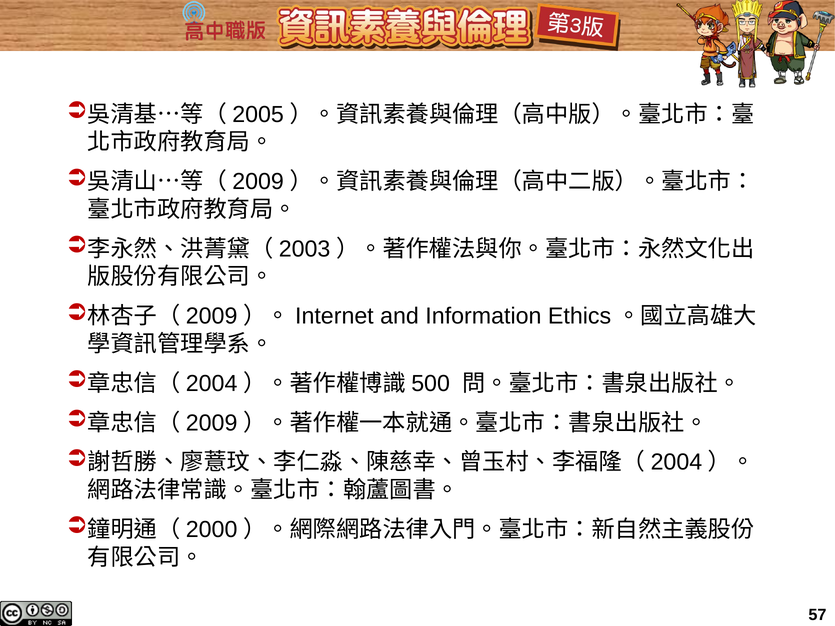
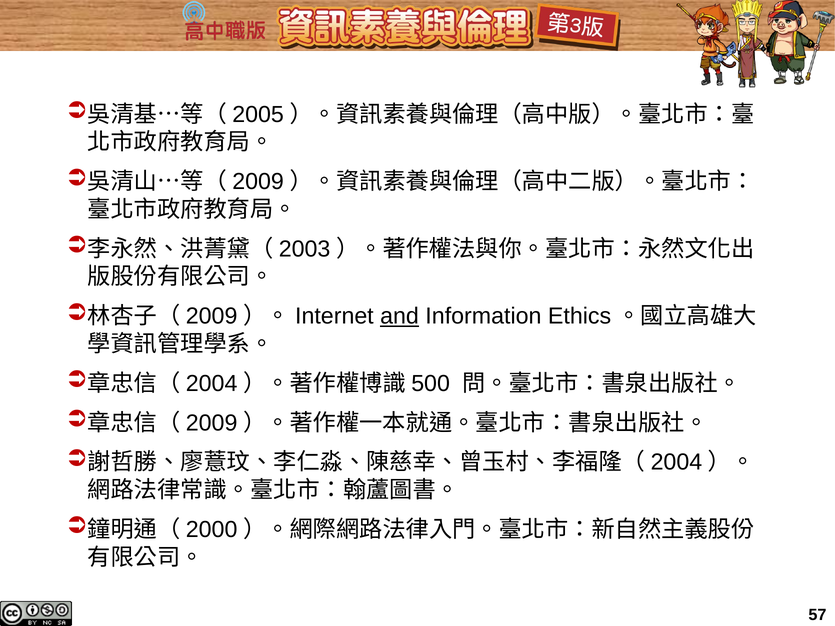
and underline: none -> present
